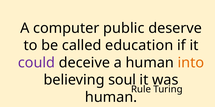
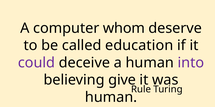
public: public -> whom
into colour: orange -> purple
soul: soul -> give
